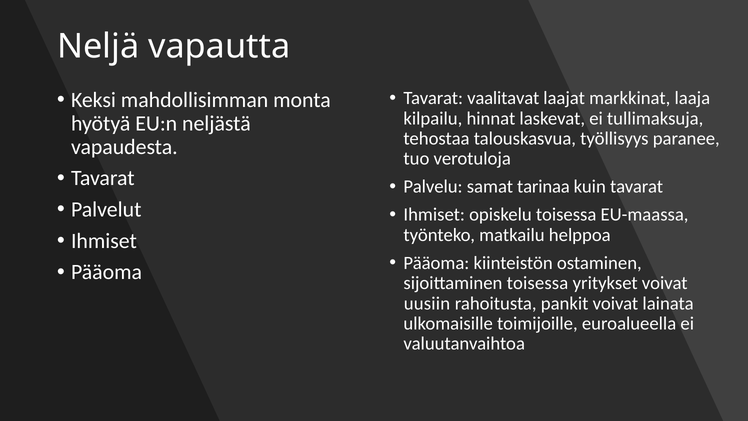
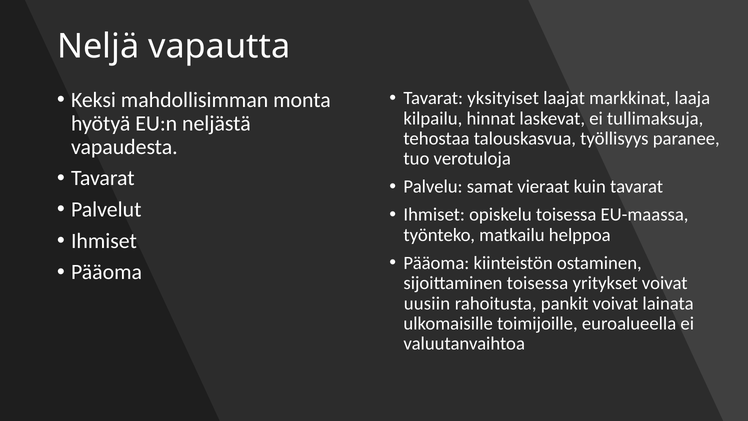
vaalitavat: vaalitavat -> yksityiset
tarinaa: tarinaa -> vieraat
